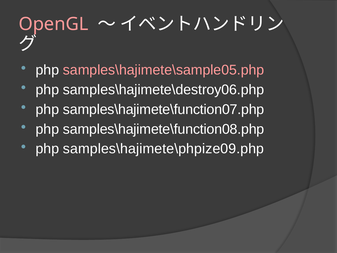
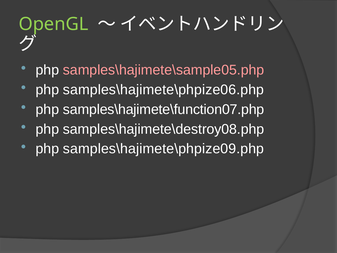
OpenGL colour: pink -> light green
samples\hajimete\destroy06.php: samples\hajimete\destroy06.php -> samples\hajimete\phpize06.php
samples\hajimete\function08.php: samples\hajimete\function08.php -> samples\hajimete\destroy08.php
